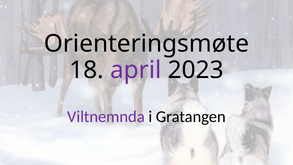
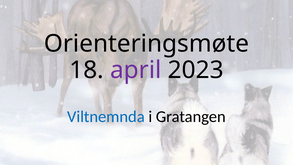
Viltnemnda colour: purple -> blue
